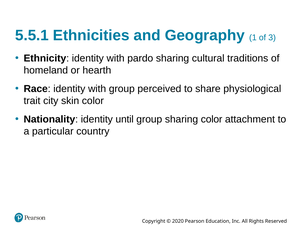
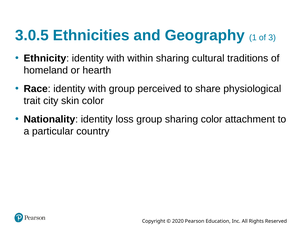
5.5.1: 5.5.1 -> 3.0.5
pardo: pardo -> within
until: until -> loss
